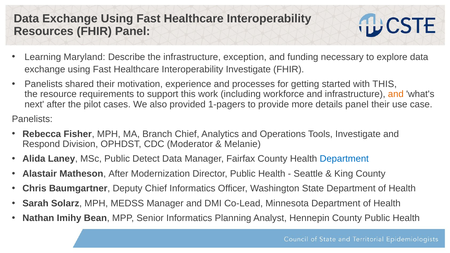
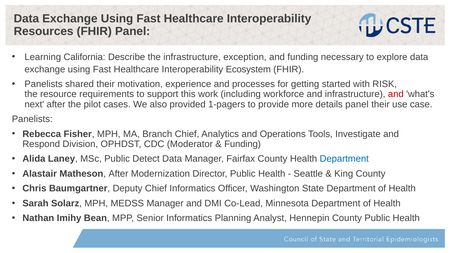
Maryland: Maryland -> California
Interoperability Investigate: Investigate -> Ecosystem
with THIS: THIS -> RISK
and at (396, 94) colour: orange -> red
Melanie at (243, 144): Melanie -> Funding
